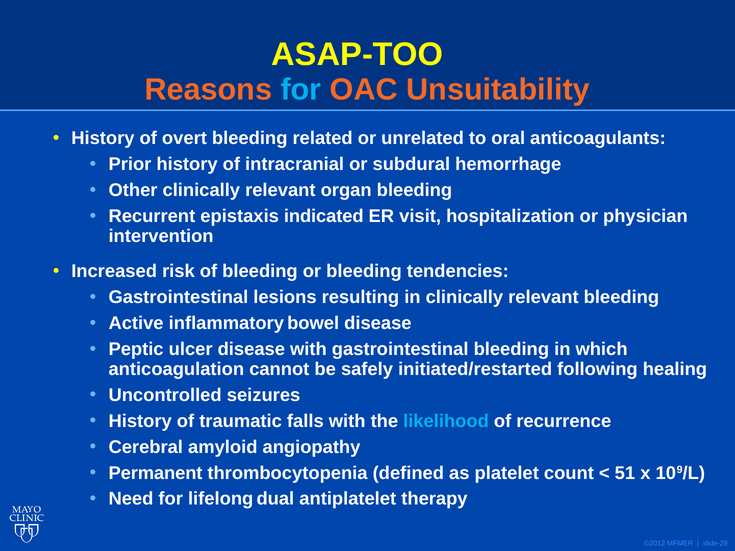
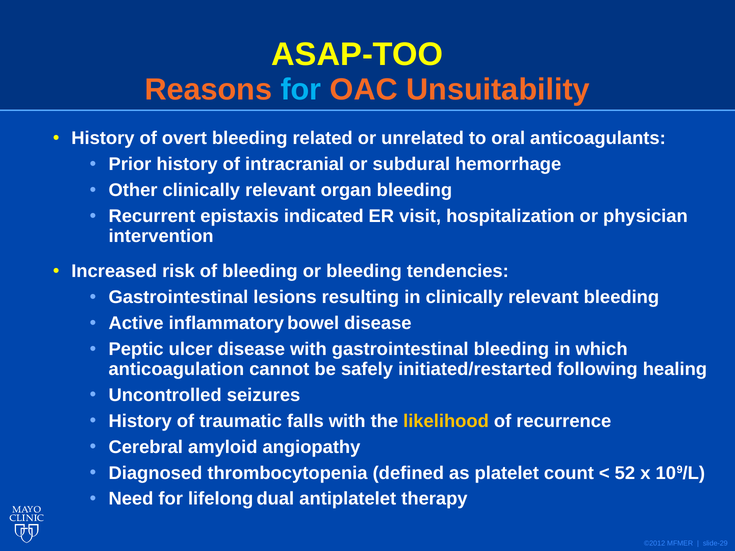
likelihood colour: light blue -> yellow
Permanent: Permanent -> Diagnosed
51: 51 -> 52
